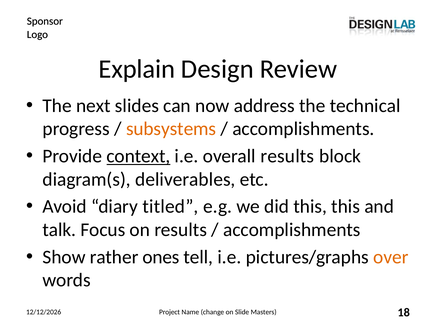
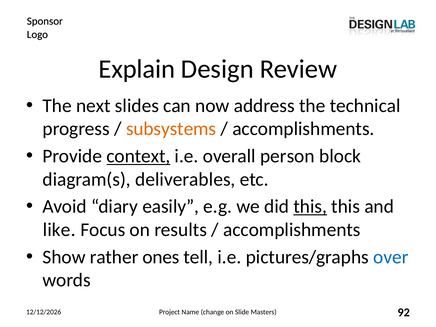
overall results: results -> person
titled: titled -> easily
this at (310, 207) underline: none -> present
talk: talk -> like
over colour: orange -> blue
18: 18 -> 92
